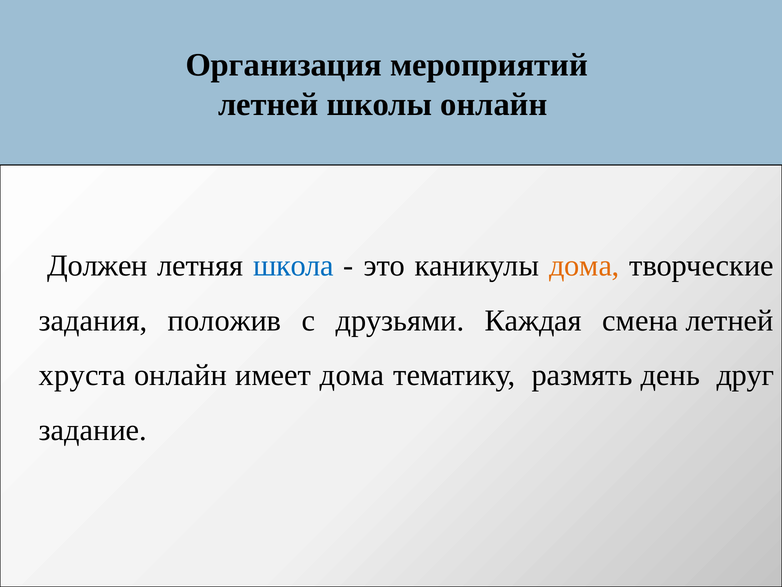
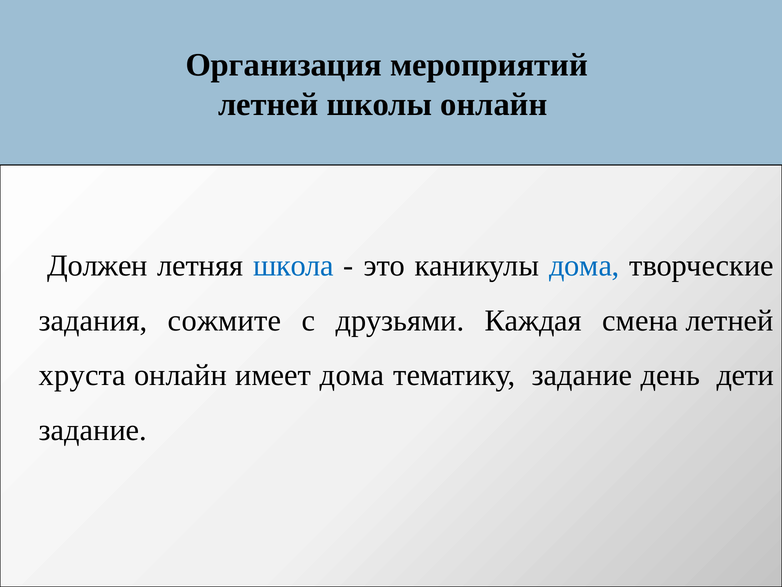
дома at (584, 265) colour: orange -> blue
положив: положив -> сожмите
тематику размять: размять -> задание
друг: друг -> дети
